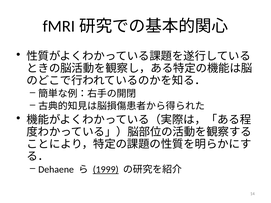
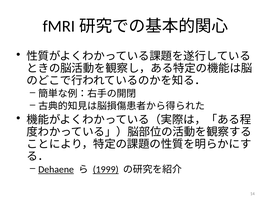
Dehaene underline: none -> present
